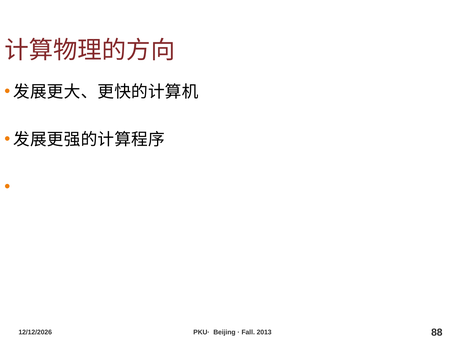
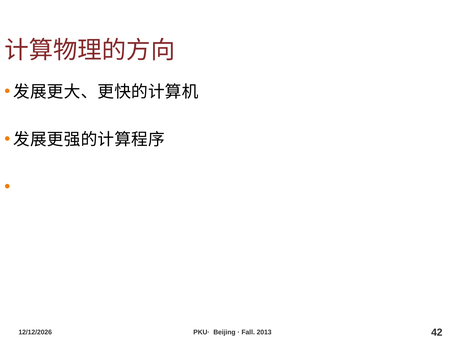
88: 88 -> 42
